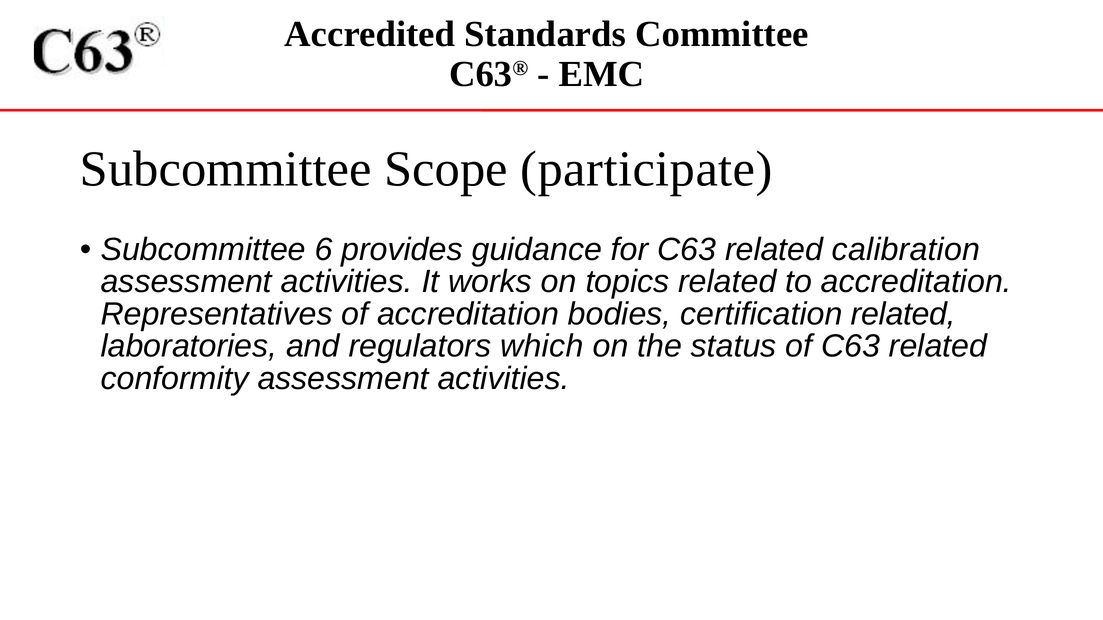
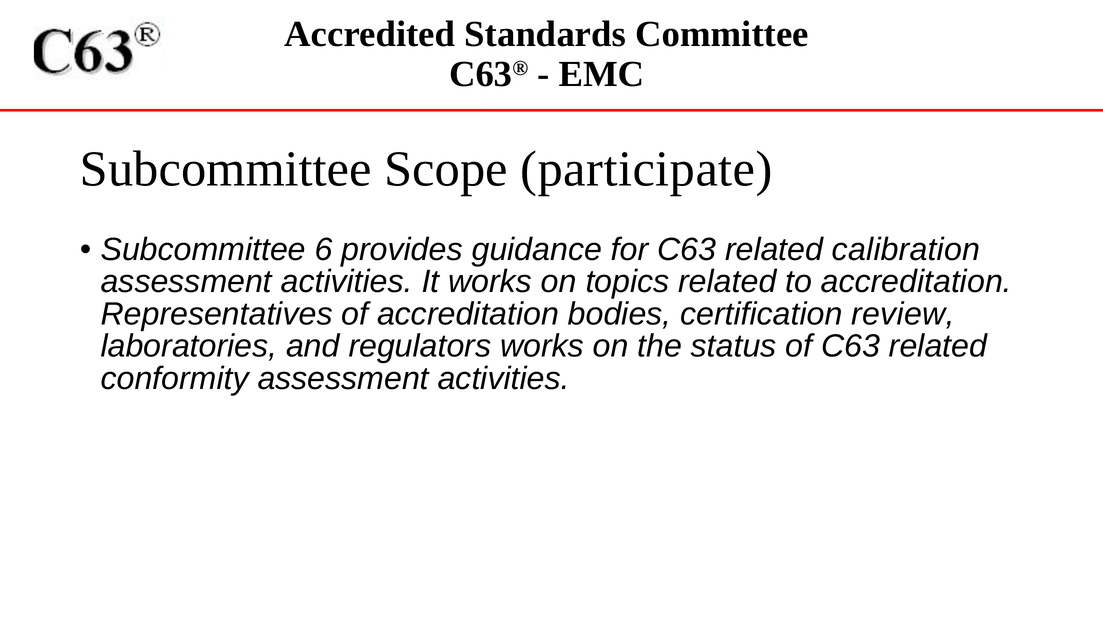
certification related: related -> review
regulators which: which -> works
